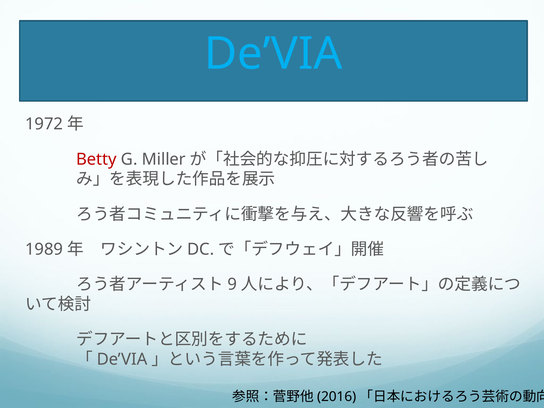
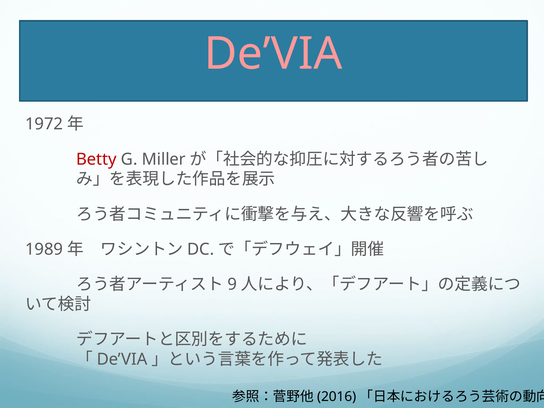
De’VIA at (273, 54) colour: light blue -> pink
